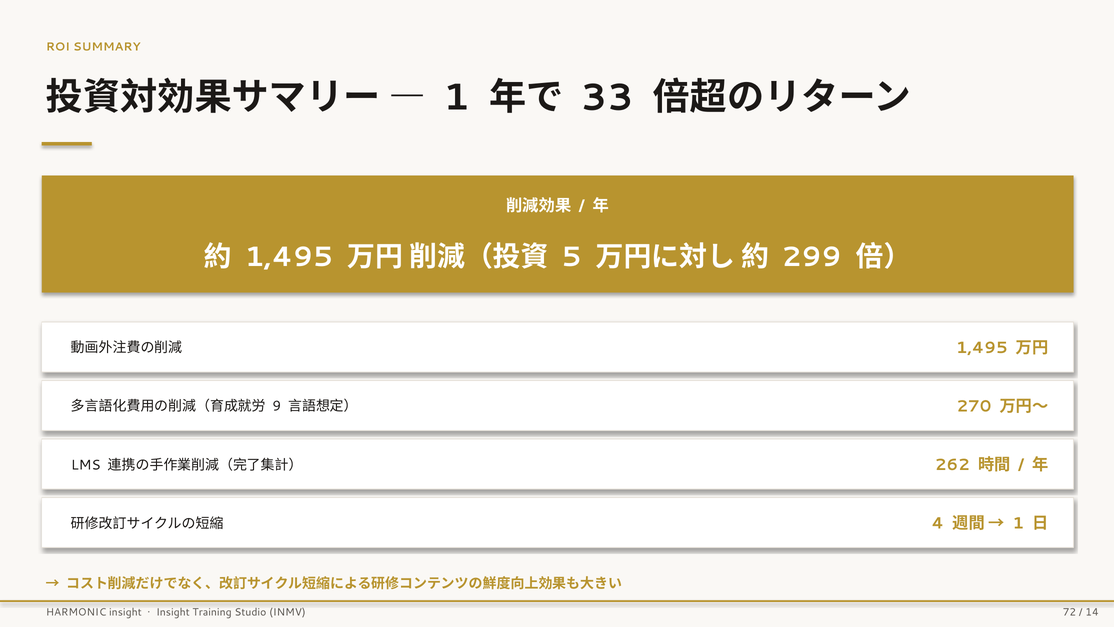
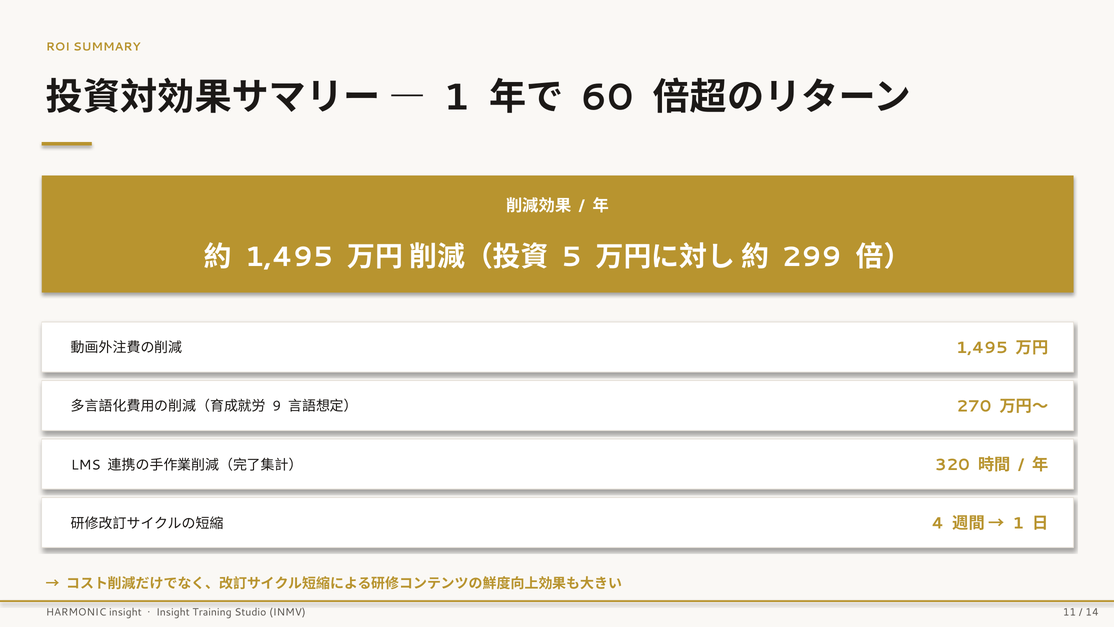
33: 33 -> 60
262: 262 -> 320
72: 72 -> 11
